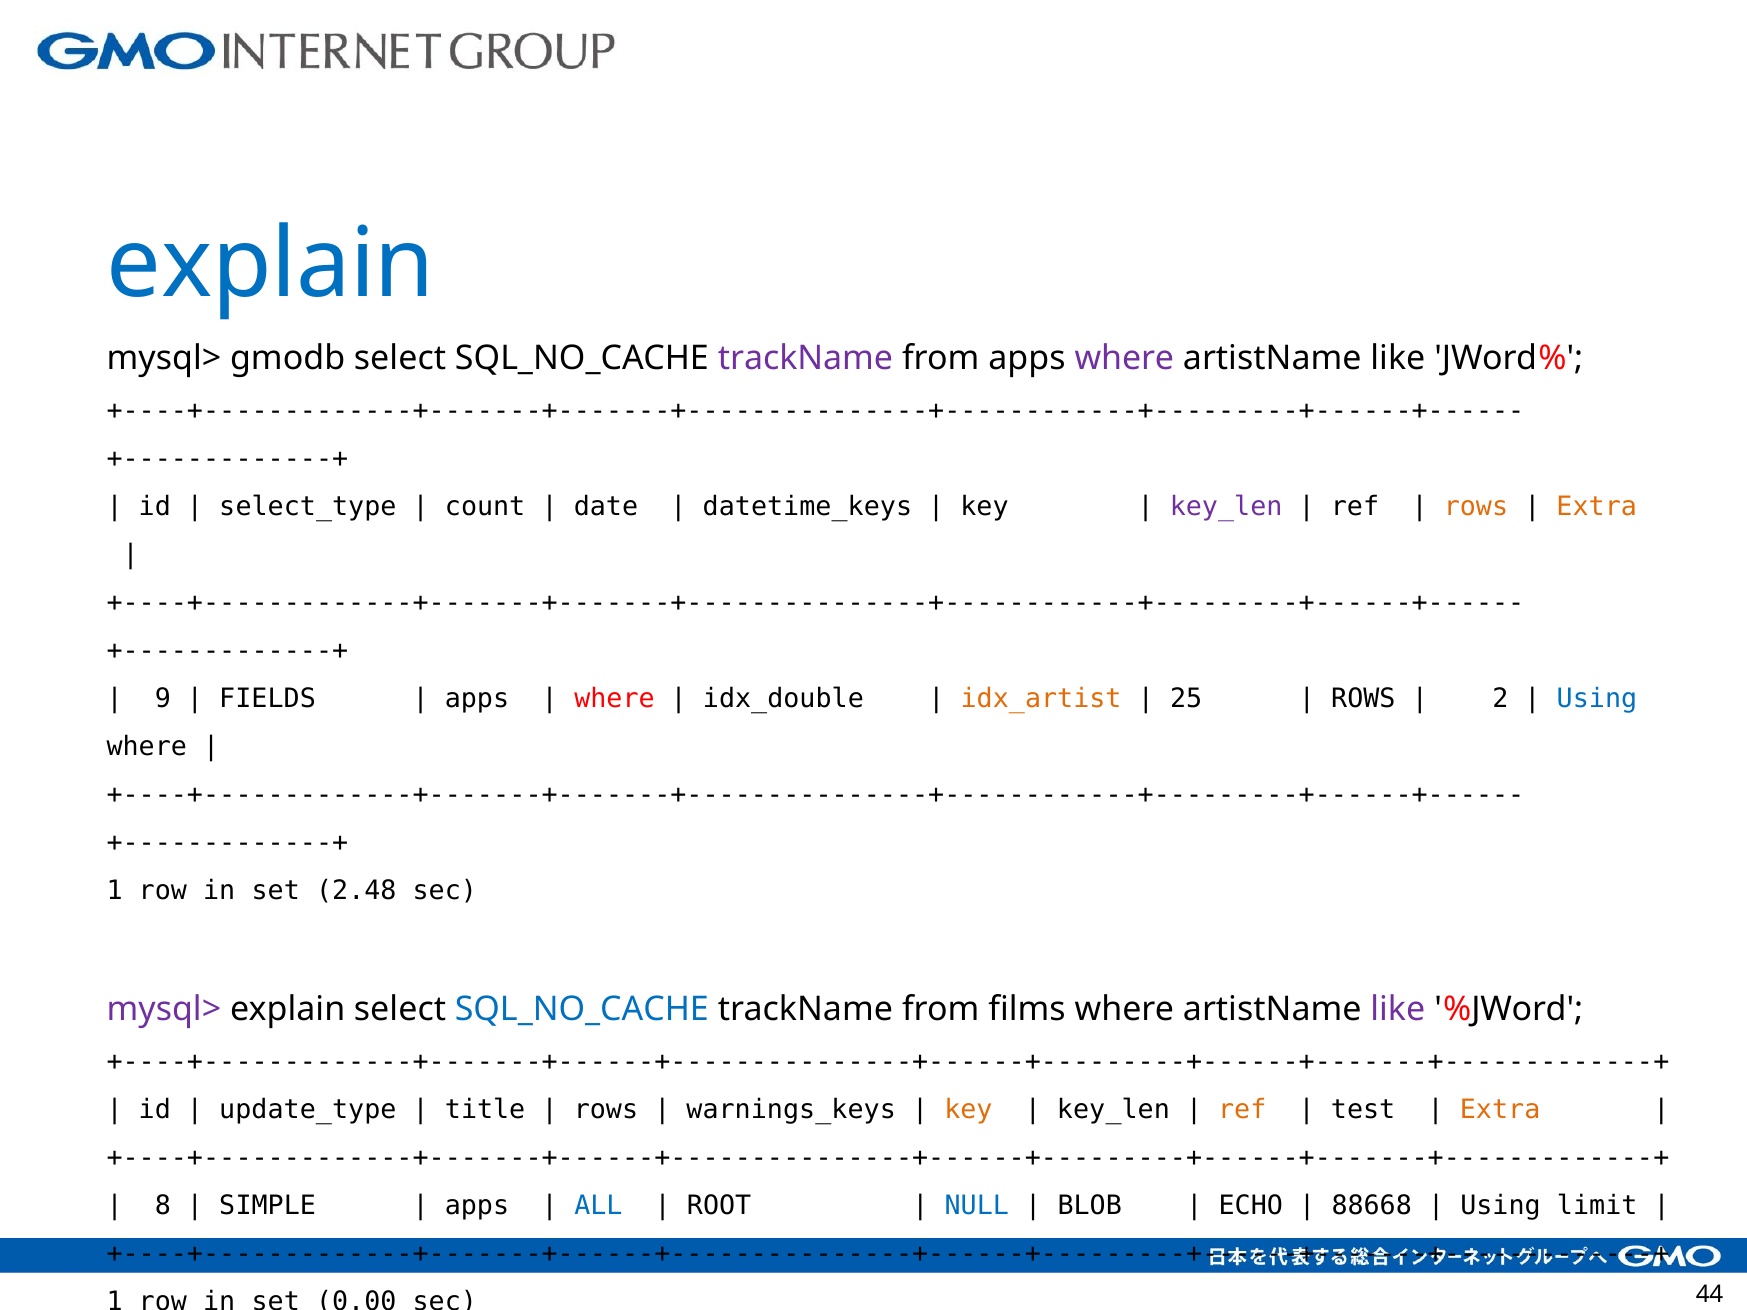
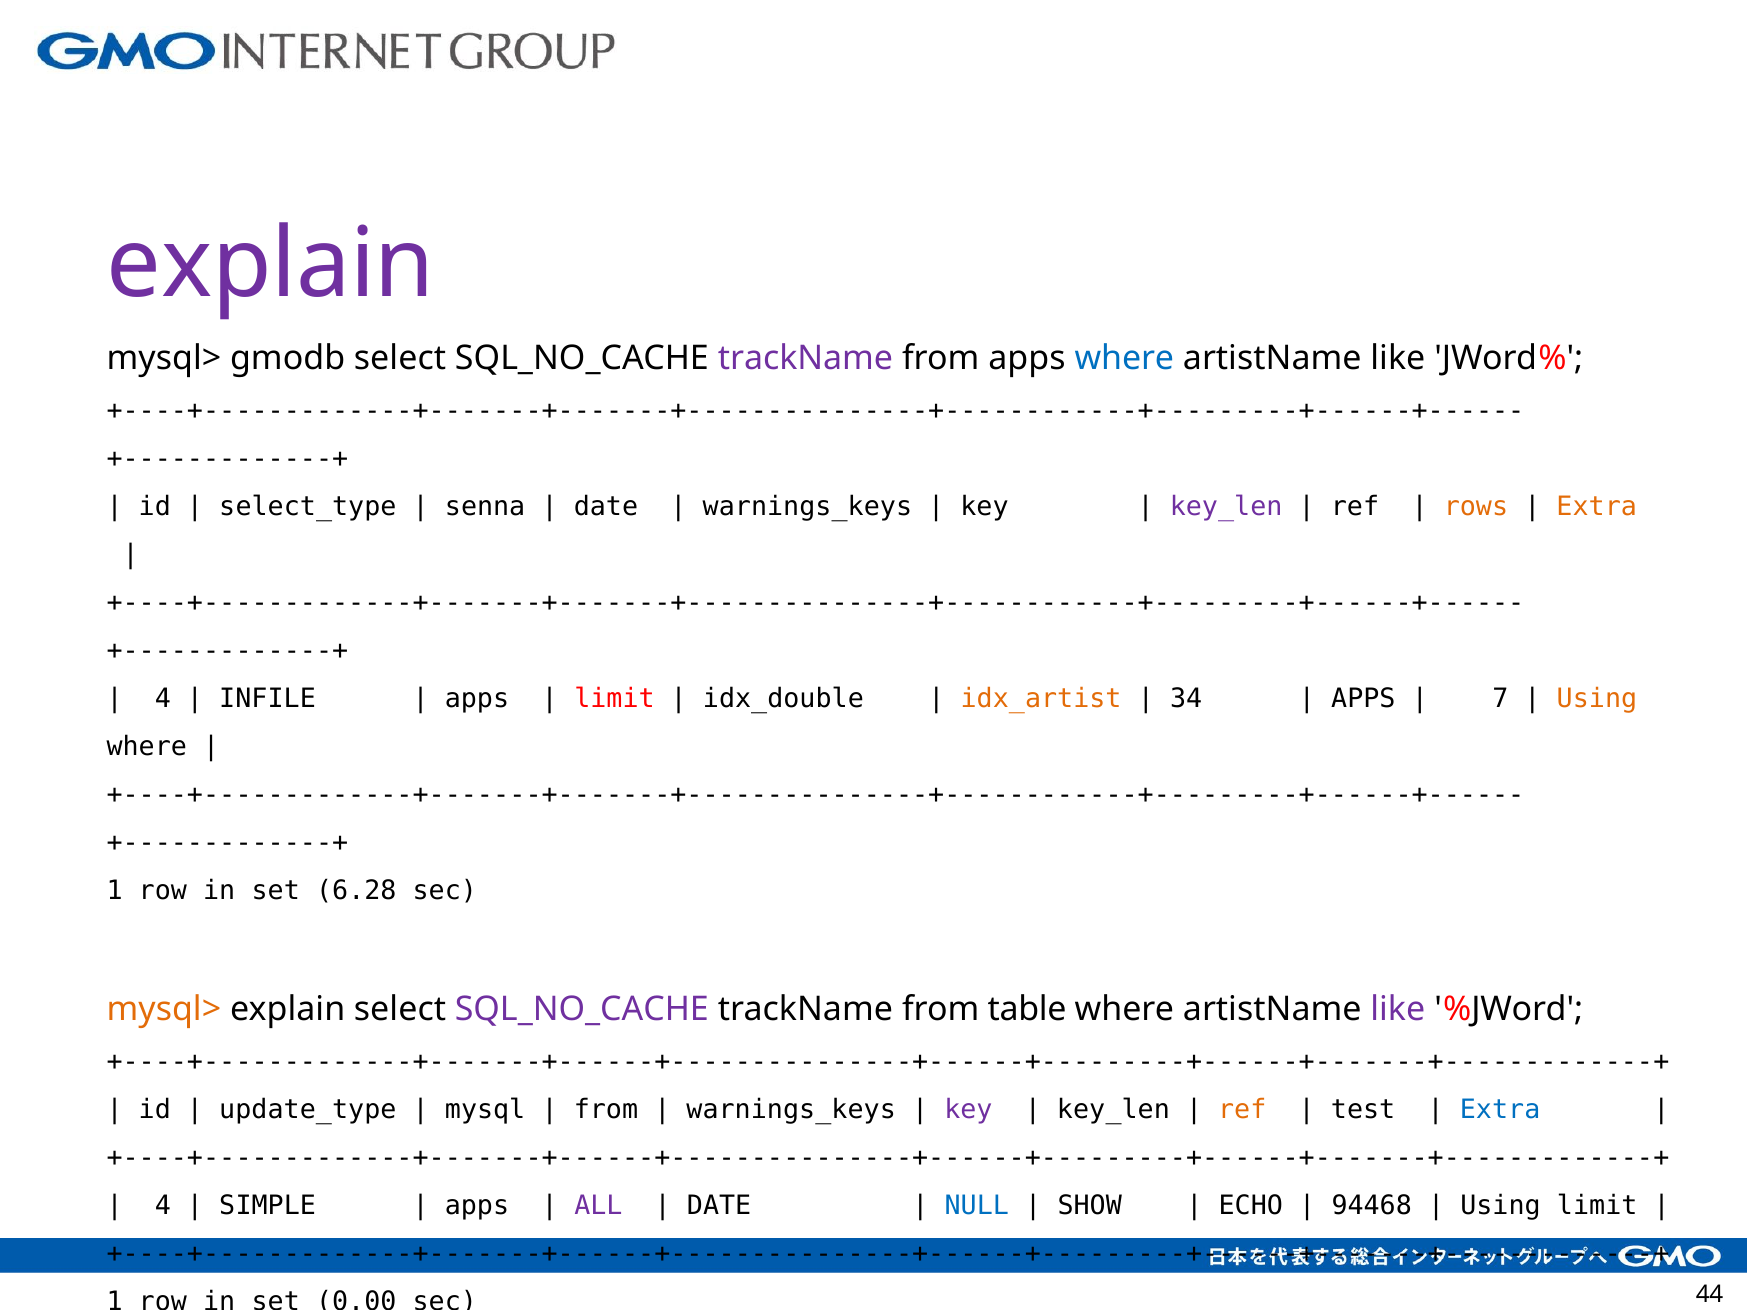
explain at (271, 264) colour: blue -> purple
where at (1124, 359) colour: purple -> blue
count: count -> senna
datetime_keys at (807, 507): datetime_keys -> warnings_keys
9 at (163, 699): 9 -> 4
FIELDS: FIELDS -> INFILE
where at (614, 699): where -> limit
25: 25 -> 34
ROWS at (1363, 699): ROWS -> APPS
2: 2 -> 7
Using at (1597, 699) colour: blue -> orange
2.48: 2.48 -> 6.28
mysql> at (164, 1010) colour: purple -> orange
SQL_NO_CACHE at (582, 1010) colour: blue -> purple
films: films -> table
title: title -> mysql
rows at (606, 1110): rows -> from
key at (968, 1110) colour: orange -> purple
Extra at (1500, 1110) colour: orange -> blue
8 at (163, 1206): 8 -> 4
ALL colour: blue -> purple
ROOT at (719, 1206): ROOT -> DATE
BLOB: BLOB -> SHOW
88668: 88668 -> 94468
